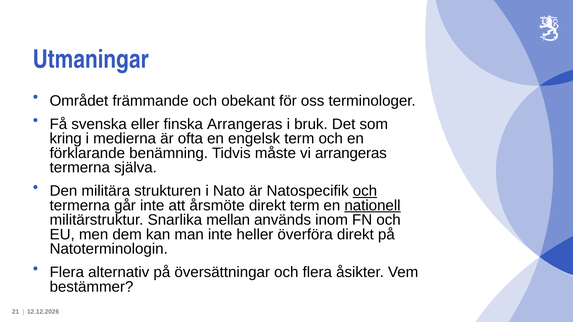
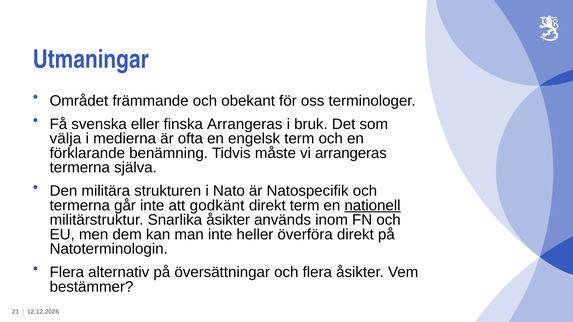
kring: kring -> välja
och at (365, 191) underline: present -> none
årsmöte: årsmöte -> godkänt
Snarlika mellan: mellan -> åsikter
